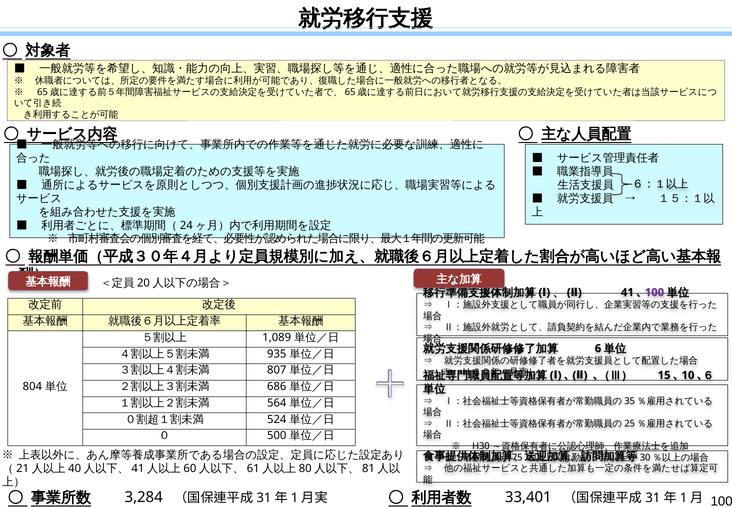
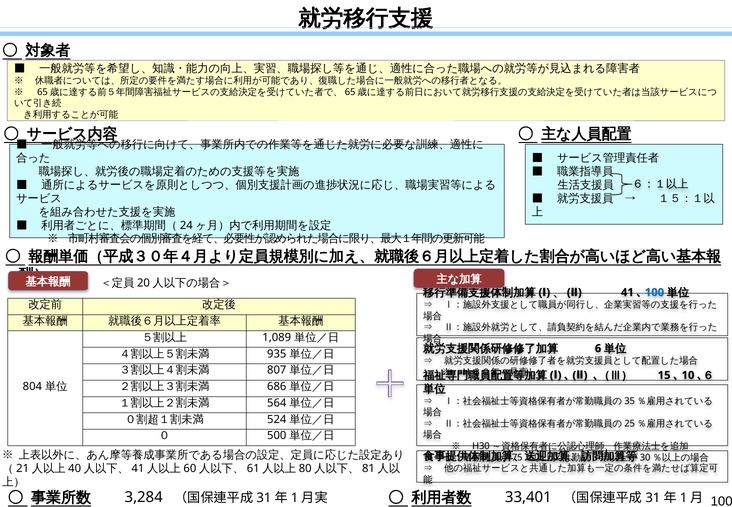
100 at (654, 292) colour: purple -> blue
